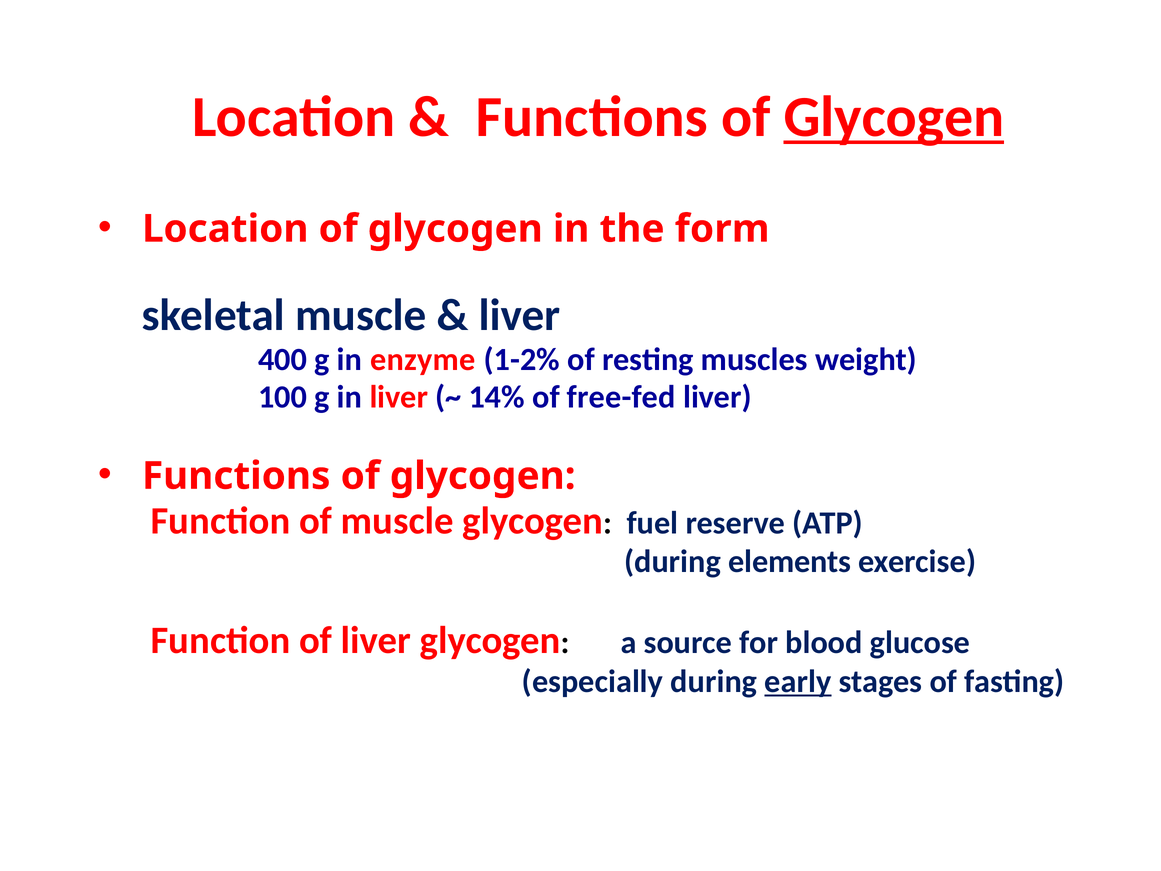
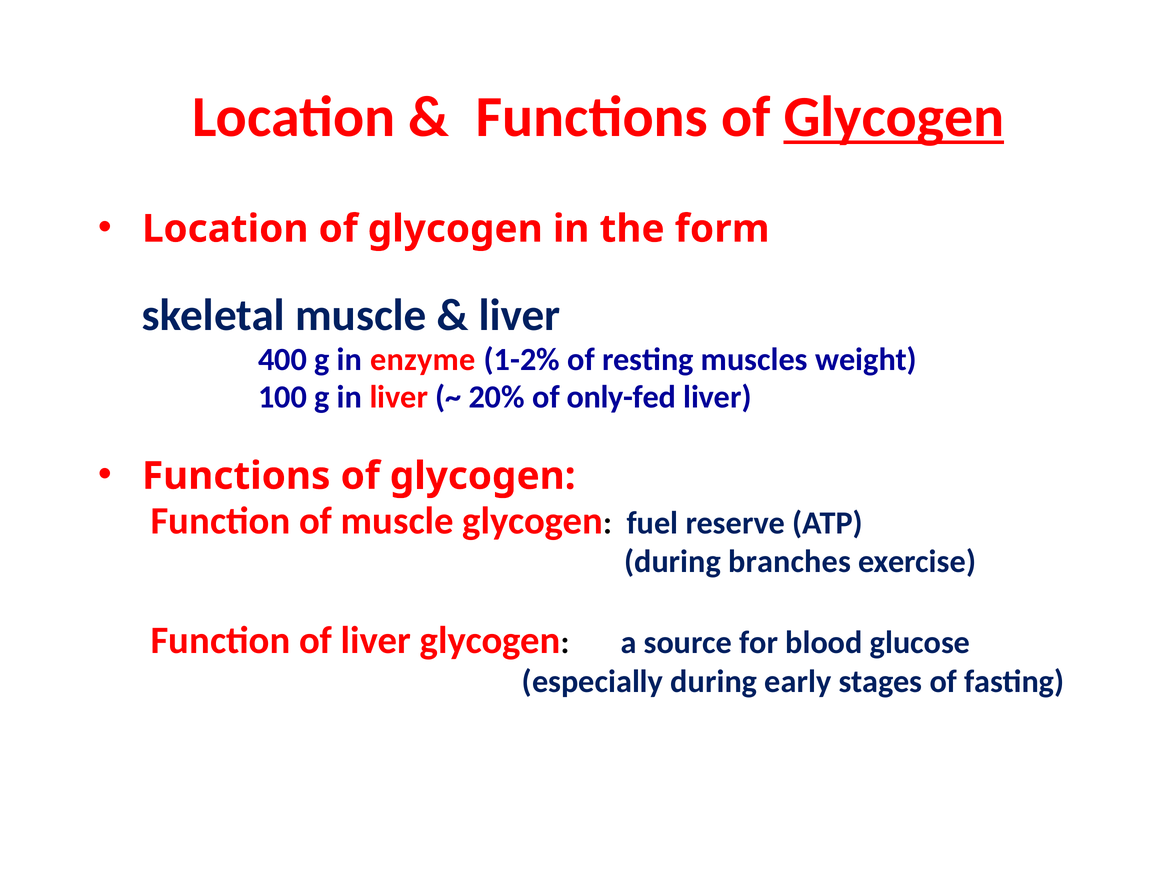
14%: 14% -> 20%
free-fed: free-fed -> only-fed
elements: elements -> branches
early underline: present -> none
